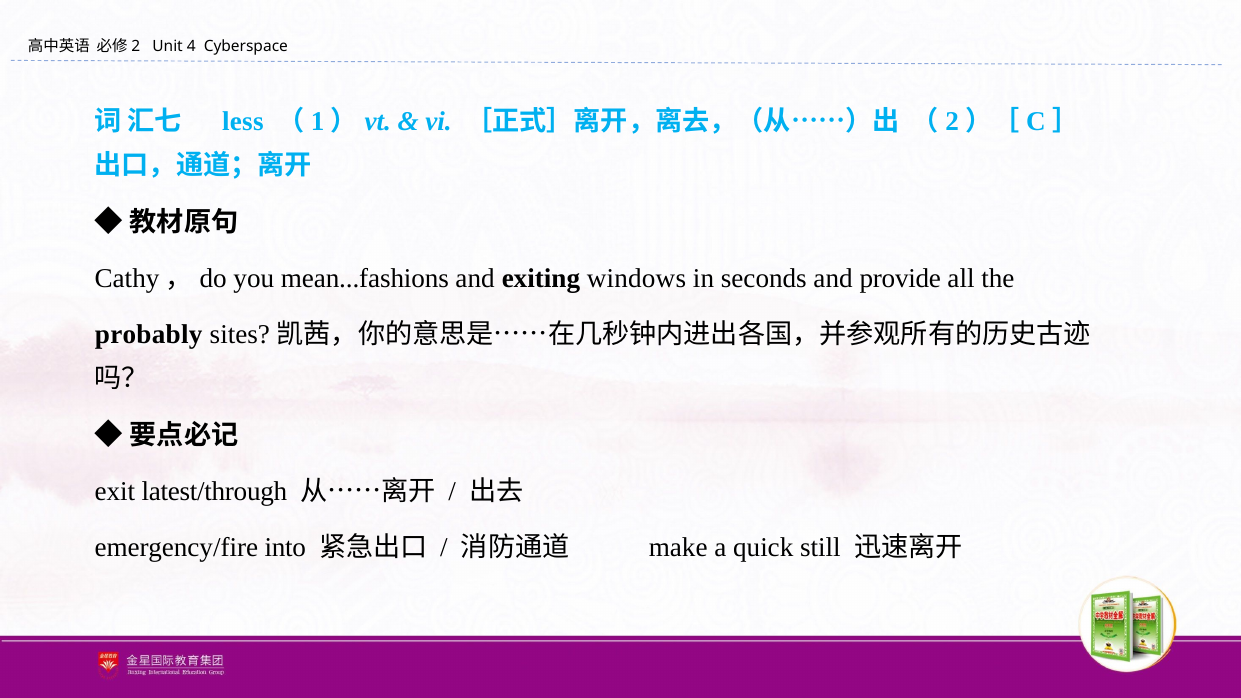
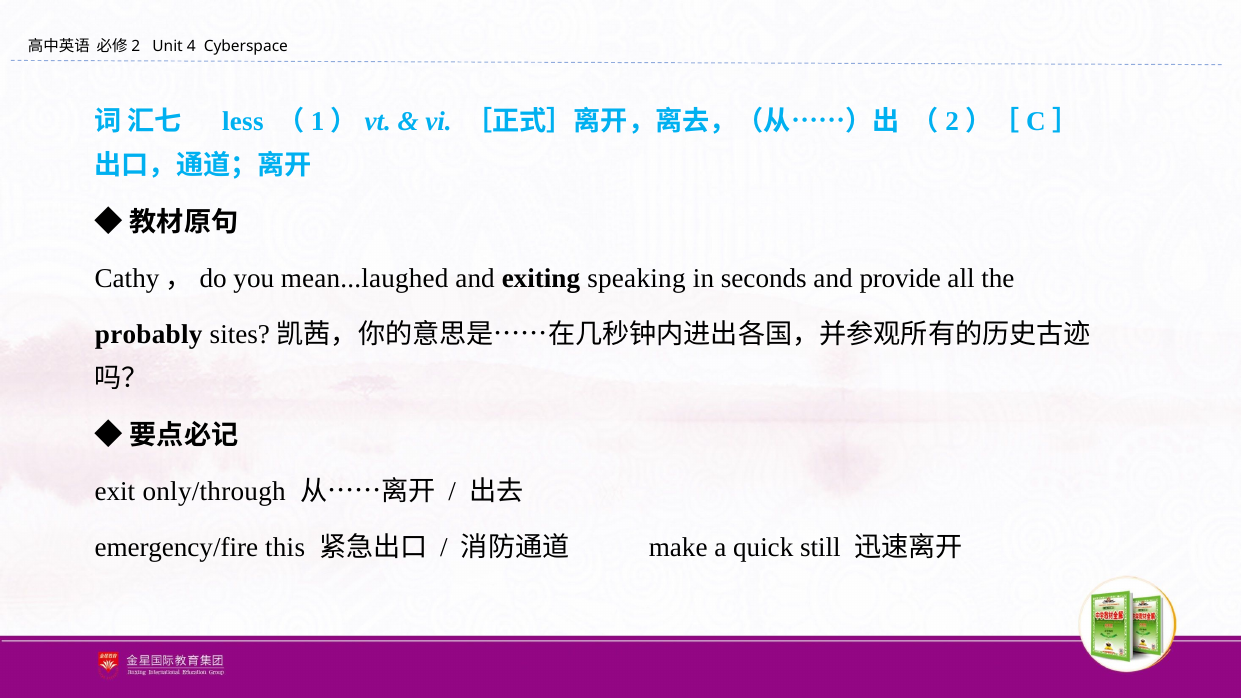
mean...fashions: mean...fashions -> mean...laughed
windows: windows -> speaking
latest/through: latest/through -> only/through
into: into -> this
